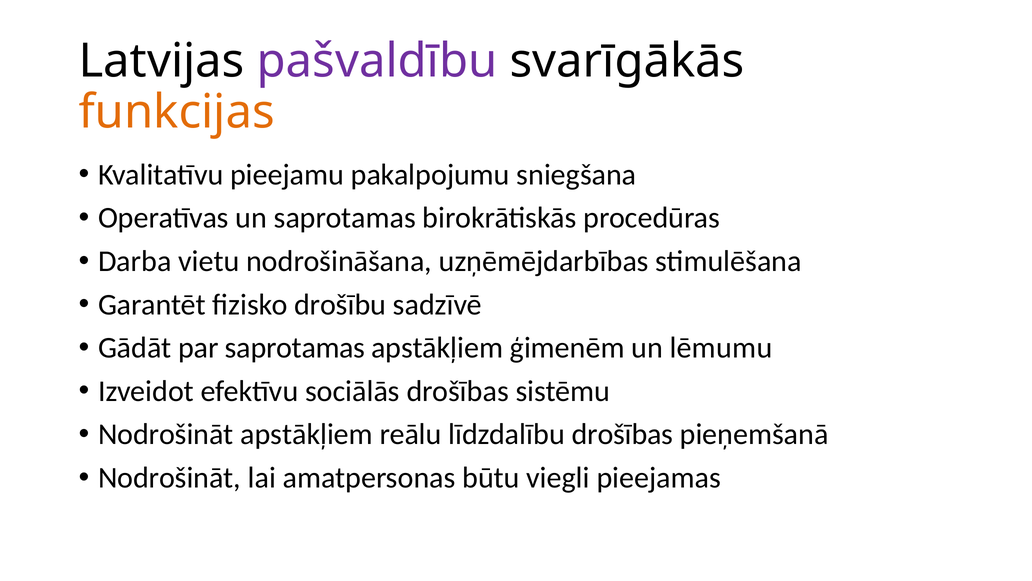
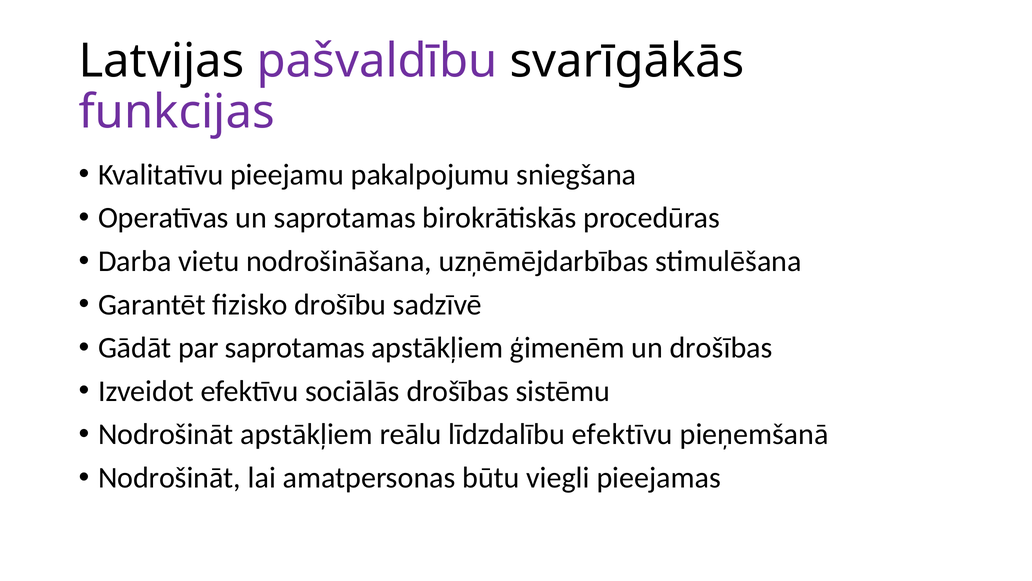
funkcijas colour: orange -> purple
un lēmumu: lēmumu -> drošības
līdzdalību drošības: drošības -> efektīvu
